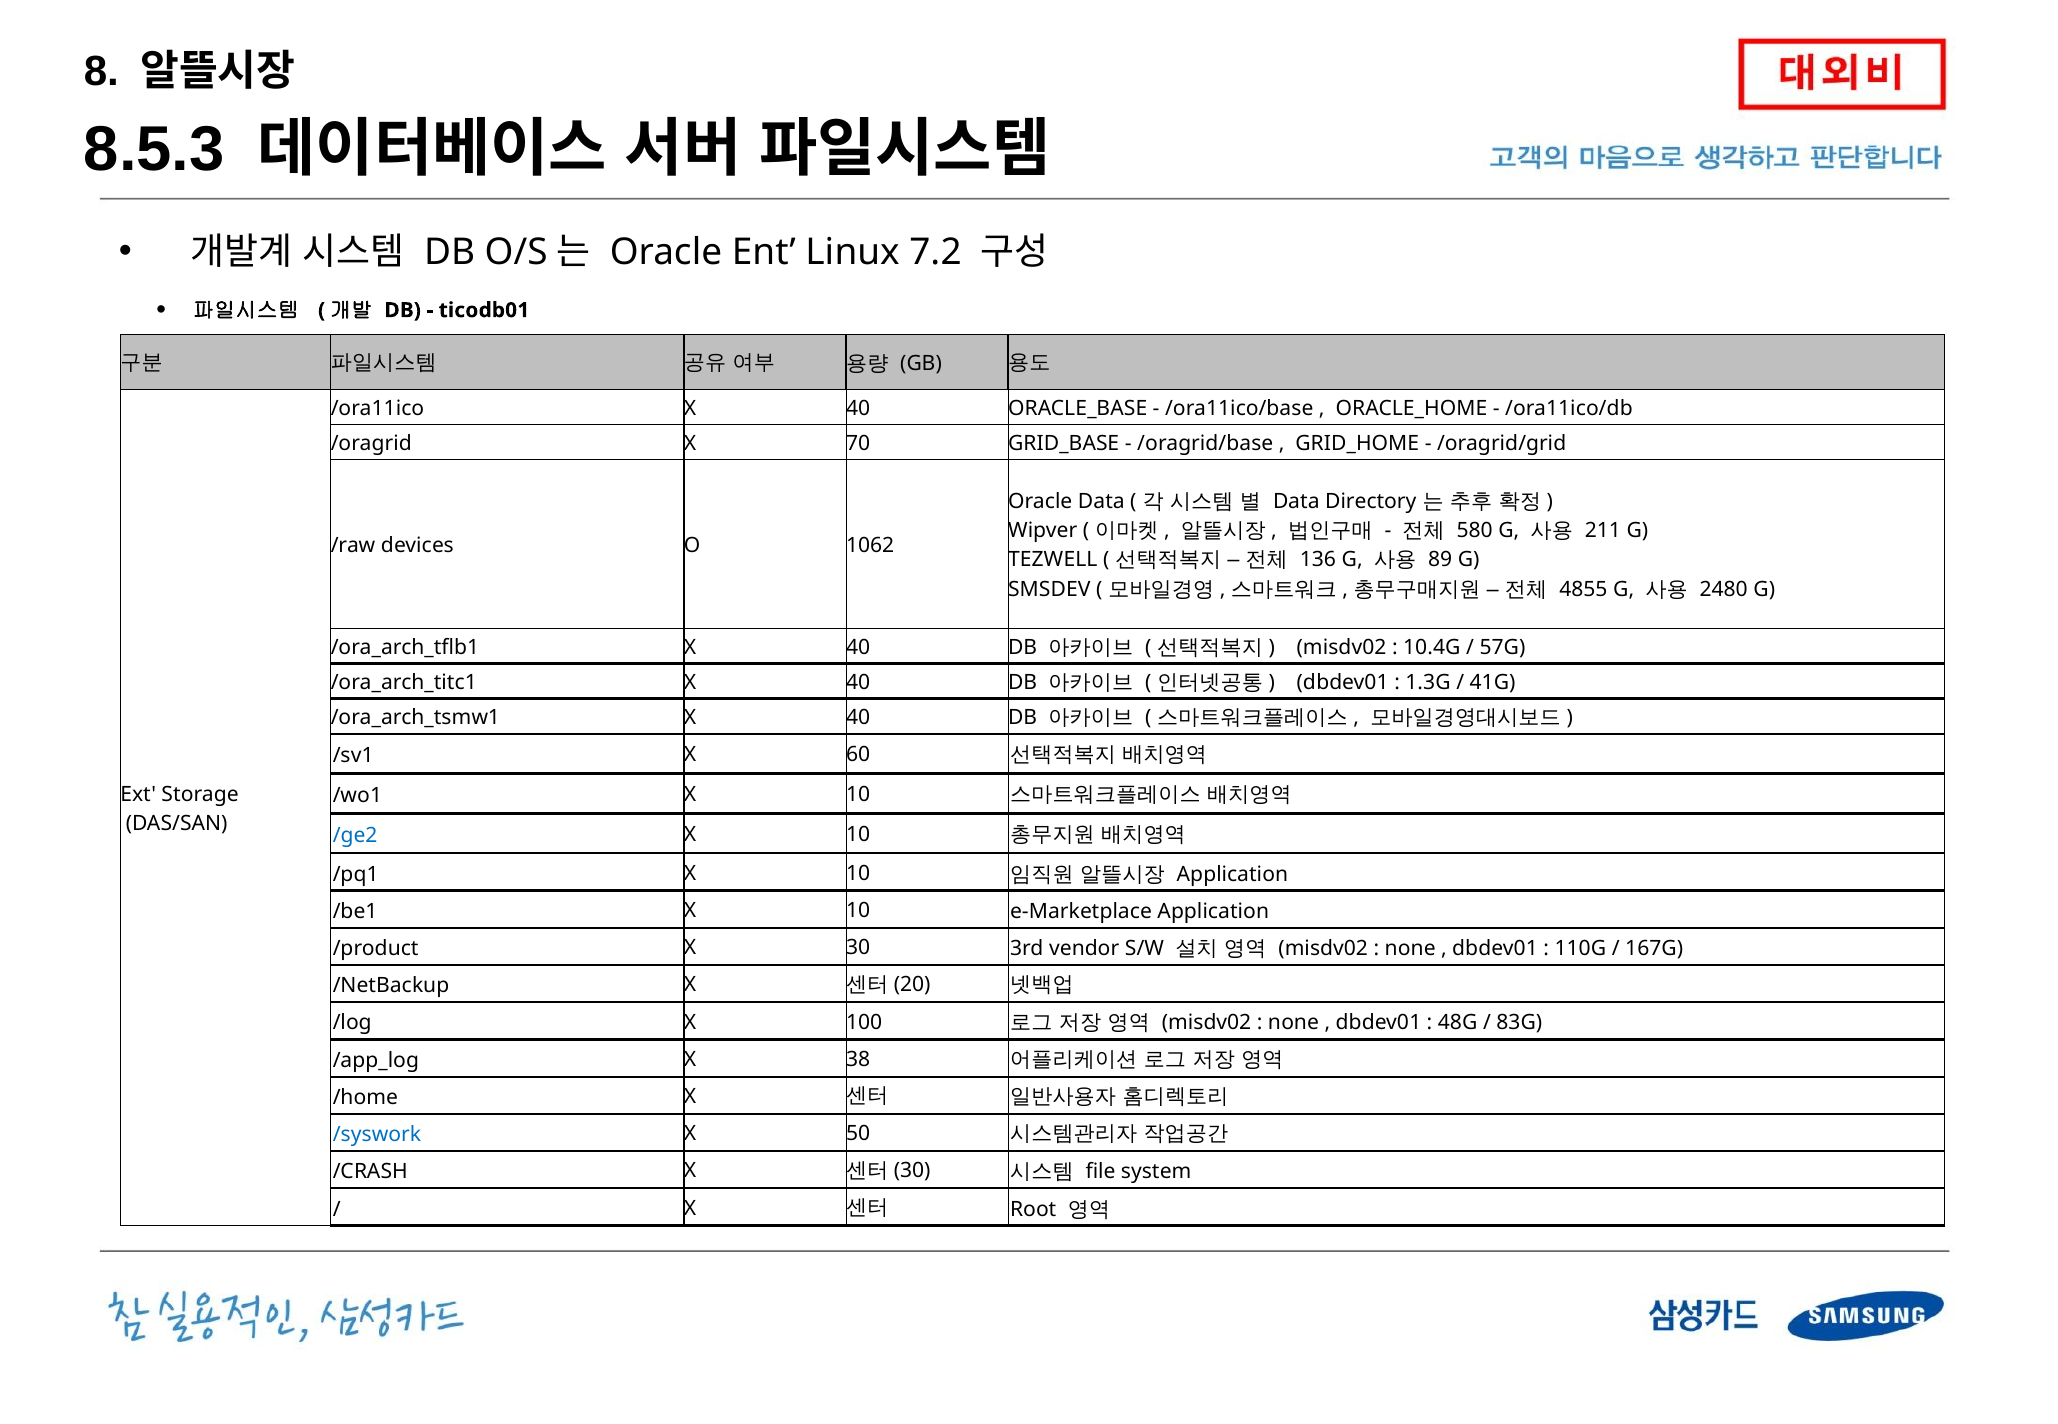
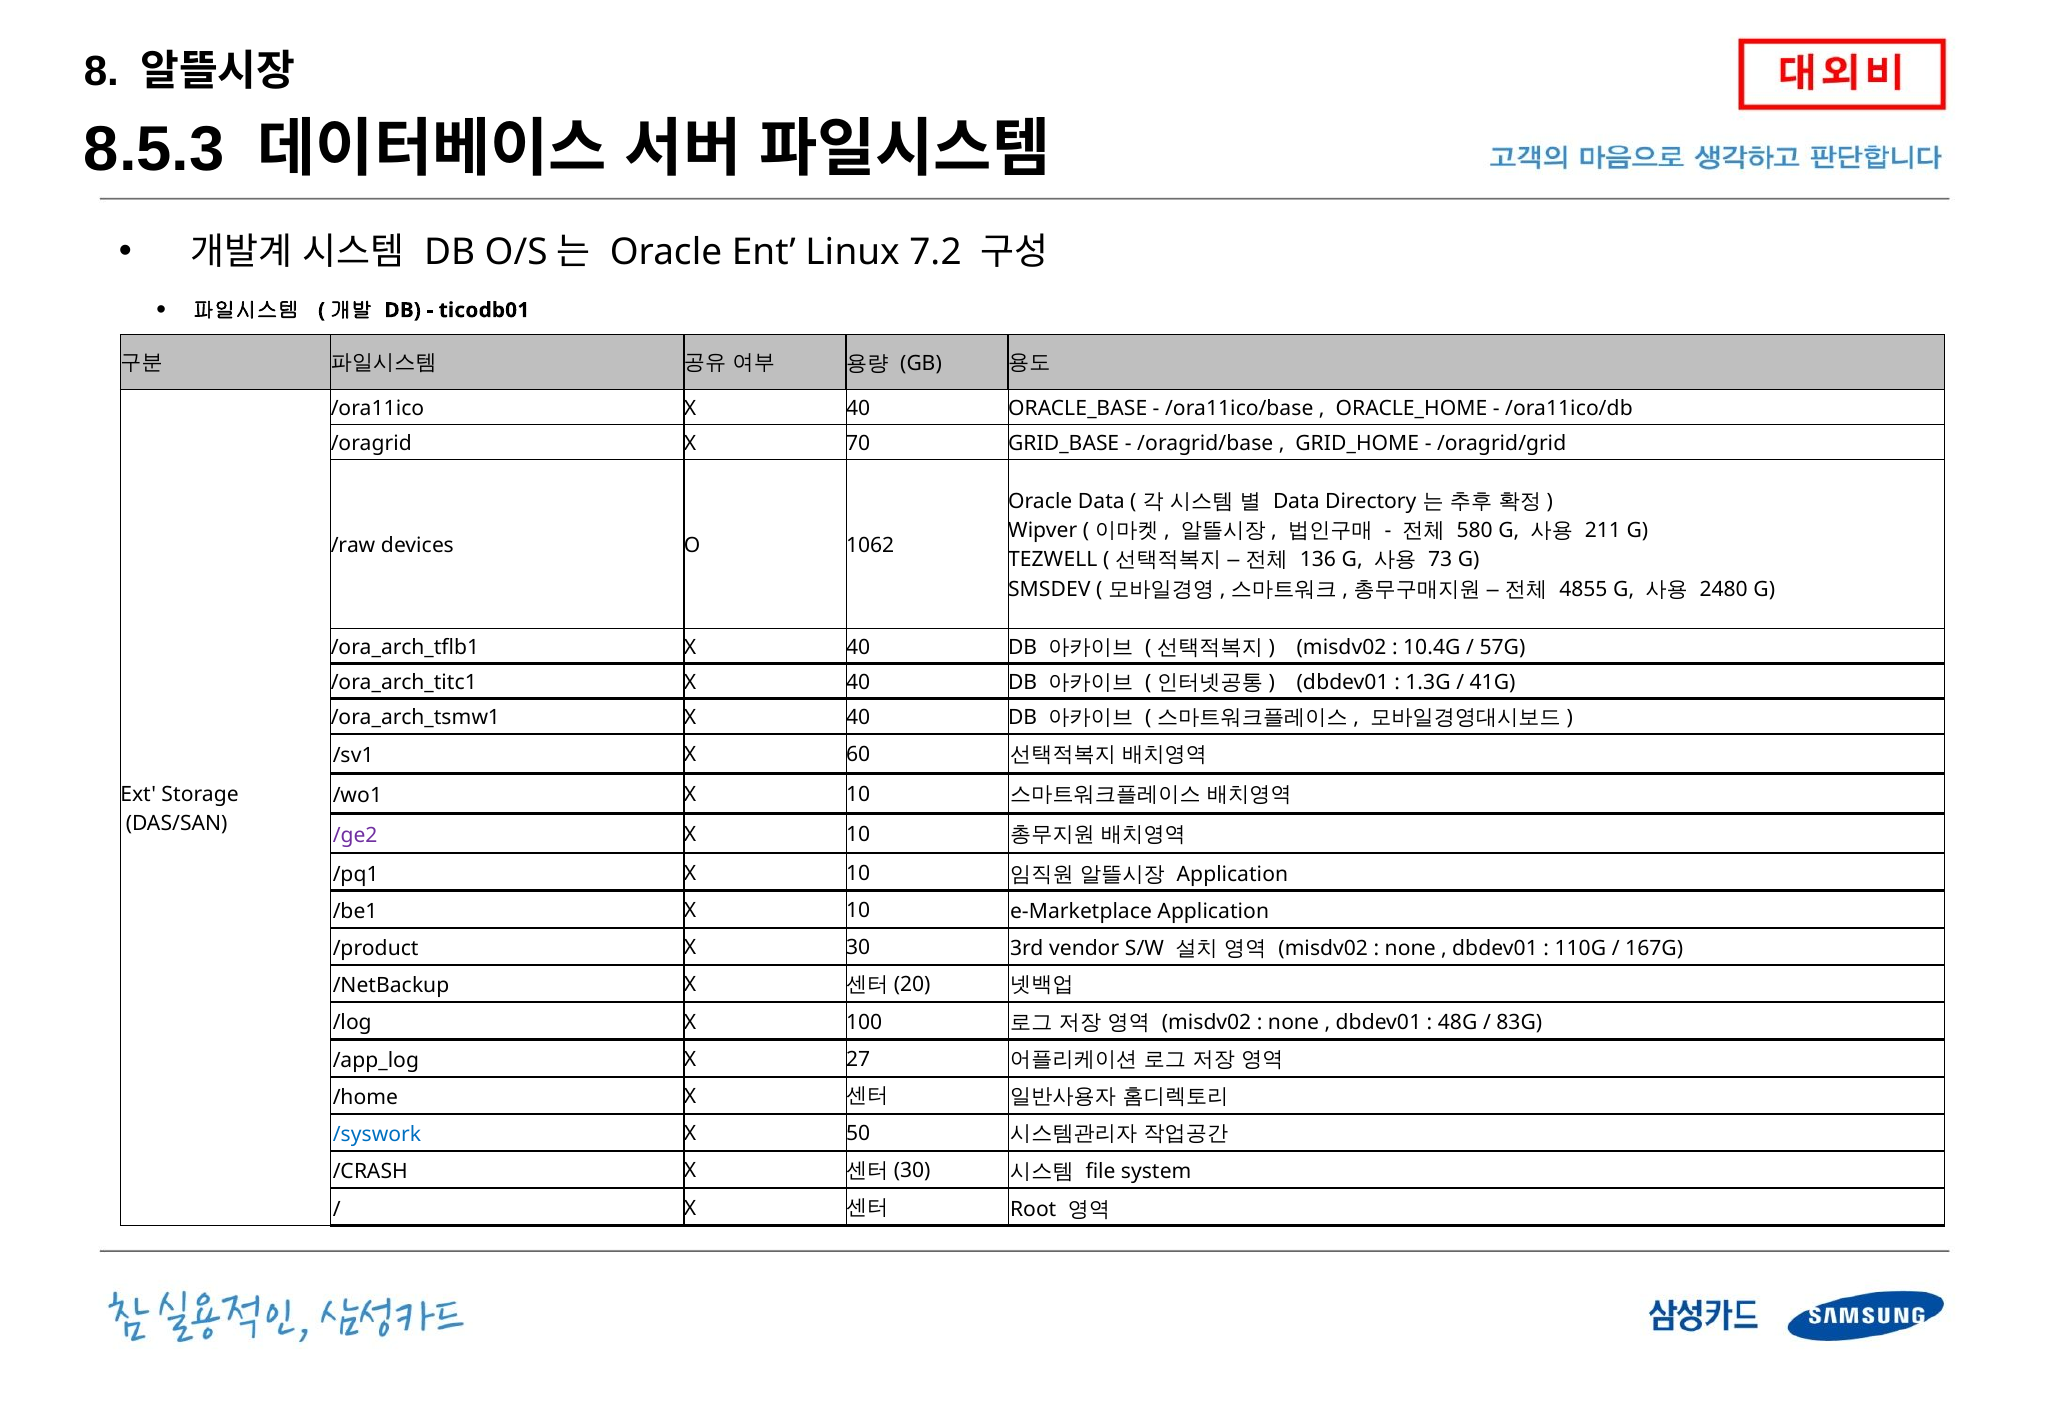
89: 89 -> 73
/ge2 colour: blue -> purple
38: 38 -> 27
